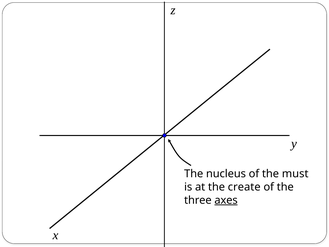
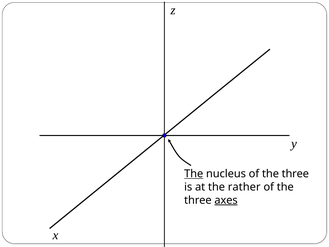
The at (194, 174) underline: none -> present
nucleus of the must: must -> three
create: create -> rather
